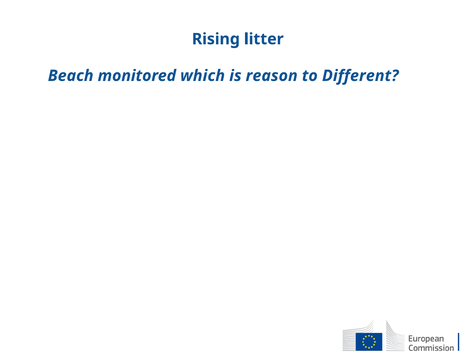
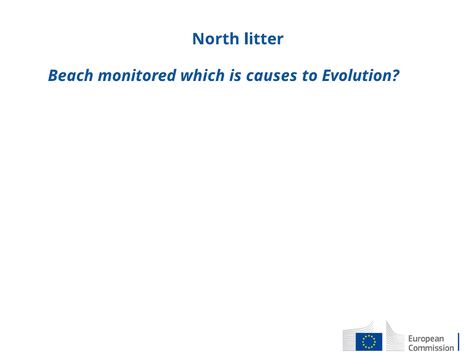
Rising: Rising -> North
reason: reason -> causes
Different: Different -> Evolution
